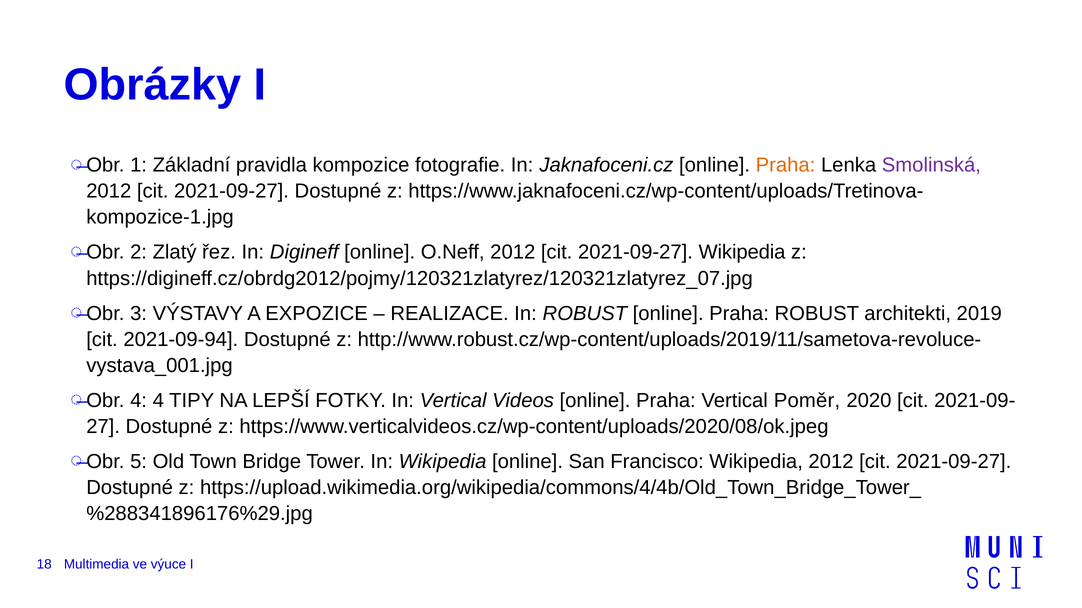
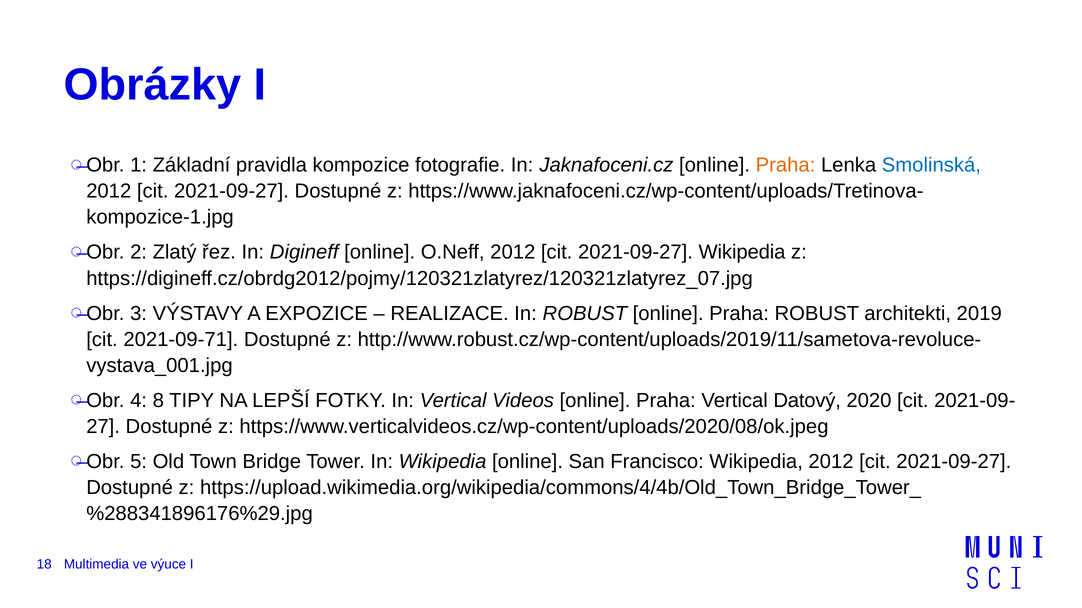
Smolinská colour: purple -> blue
2021-09-94: 2021-09-94 -> 2021-09-71
4 4: 4 -> 8
Poměr: Poměr -> Datový
